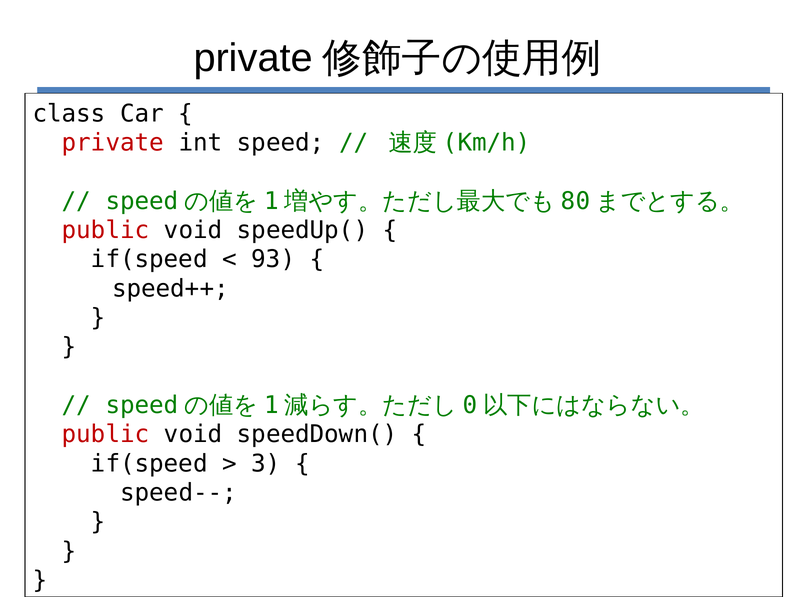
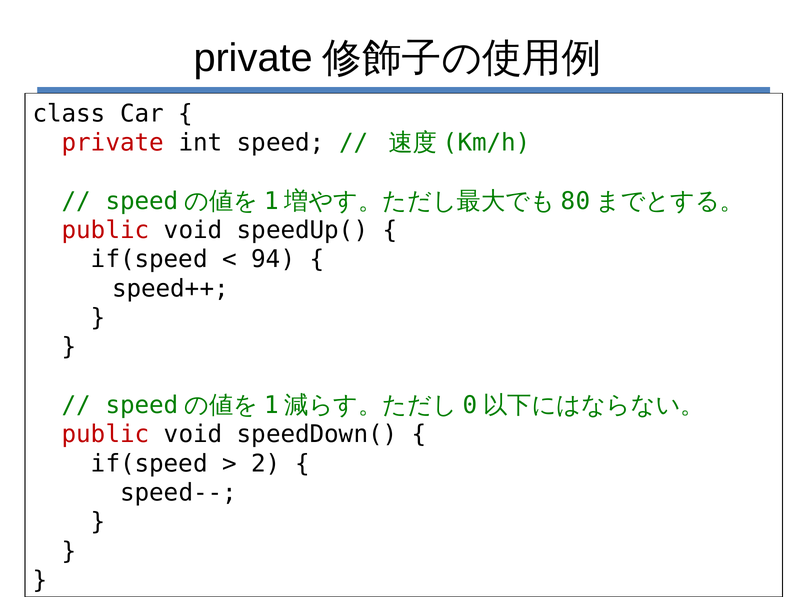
93: 93 -> 94
3: 3 -> 2
